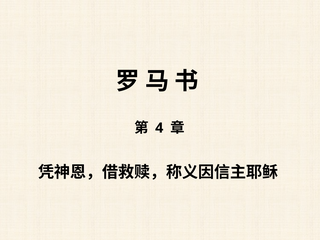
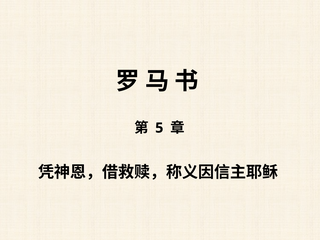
4: 4 -> 5
